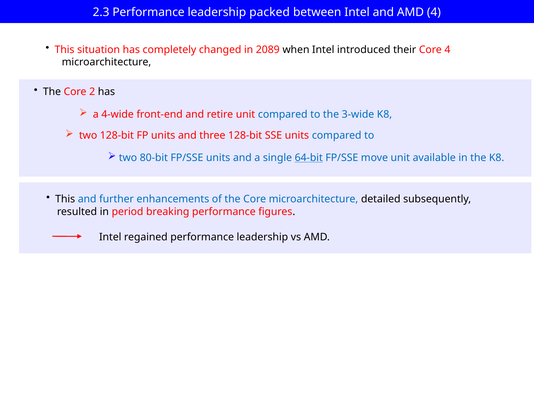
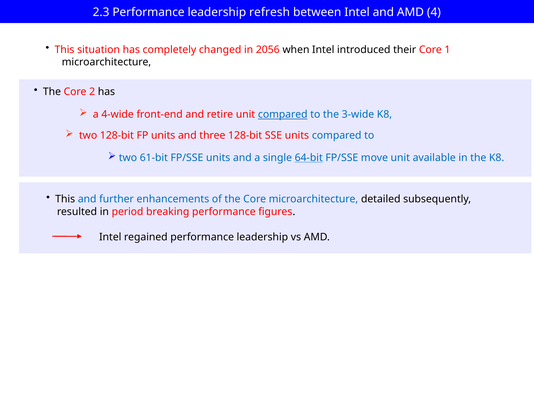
packed: packed -> refresh
2089: 2089 -> 2056
Core 4: 4 -> 1
compared at (283, 114) underline: none -> present
80-bit: 80-bit -> 61-bit
